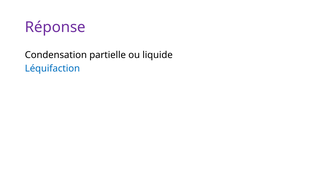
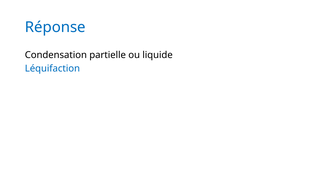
Réponse colour: purple -> blue
